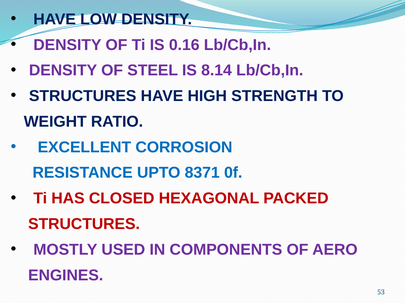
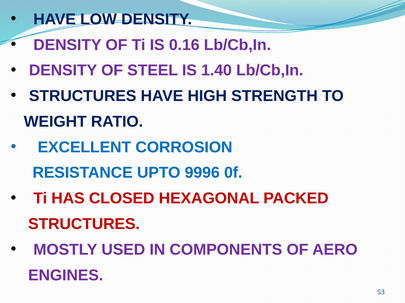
8.14: 8.14 -> 1.40
8371: 8371 -> 9996
